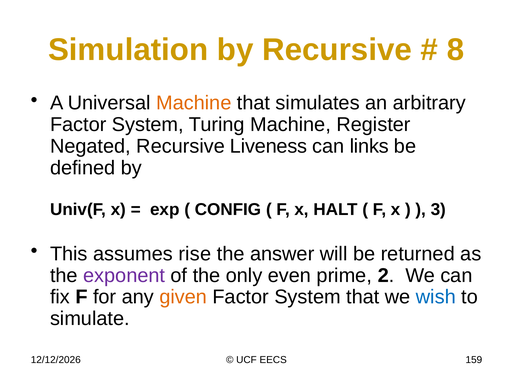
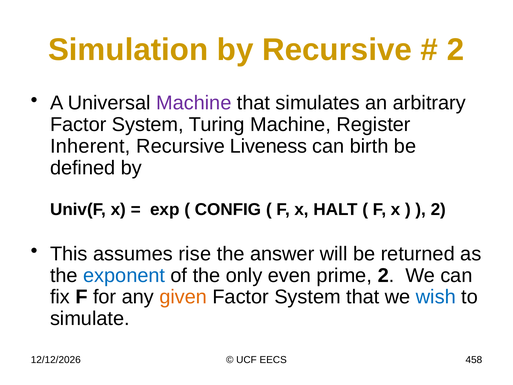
8 at (455, 50): 8 -> 2
Machine at (194, 103) colour: orange -> purple
Negated: Negated -> Inherent
links: links -> birth
3 at (438, 209): 3 -> 2
exponent colour: purple -> blue
159: 159 -> 458
